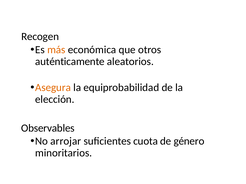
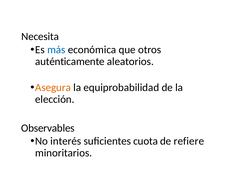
Recogen: Recogen -> Necesita
más colour: orange -> blue
arrojar: arrojar -> interés
género: género -> refiere
